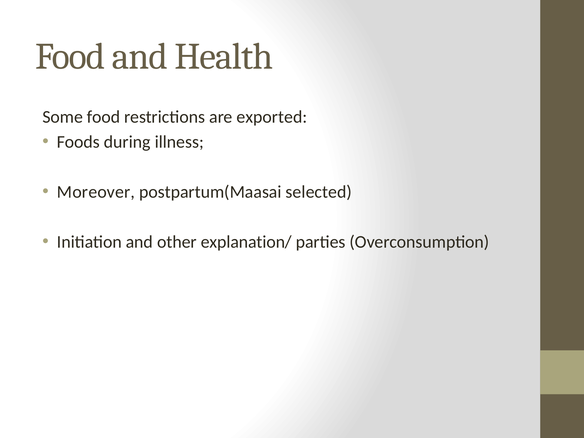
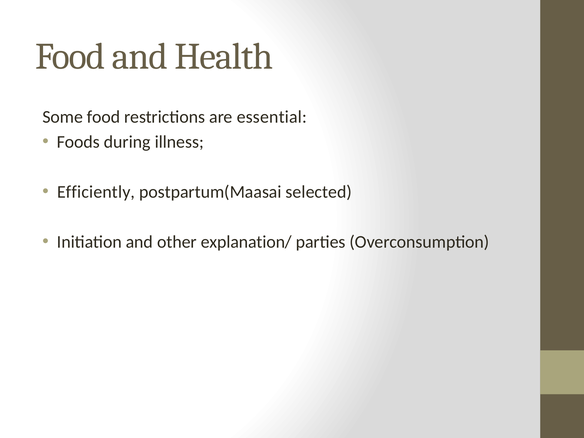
exported: exported -> essential
Moreover: Moreover -> Efficiently
